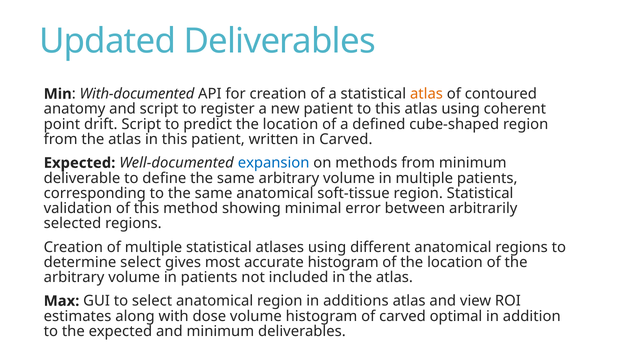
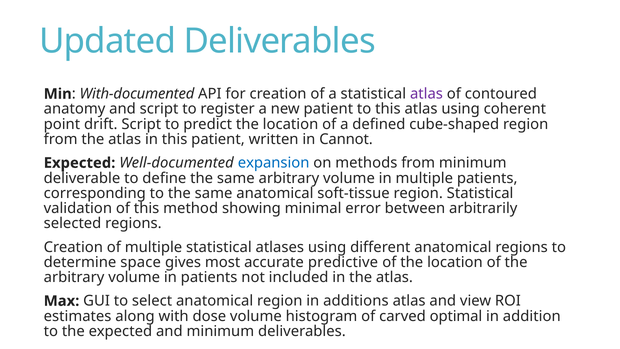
atlas at (426, 94) colour: orange -> purple
in Carved: Carved -> Cannot
determine select: select -> space
accurate histogram: histogram -> predictive
